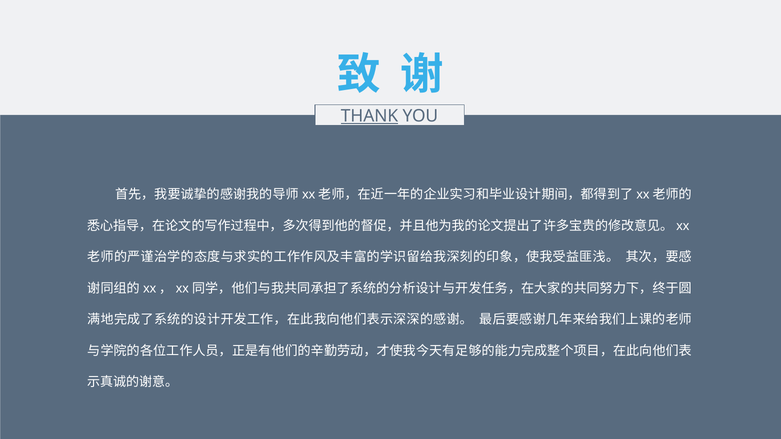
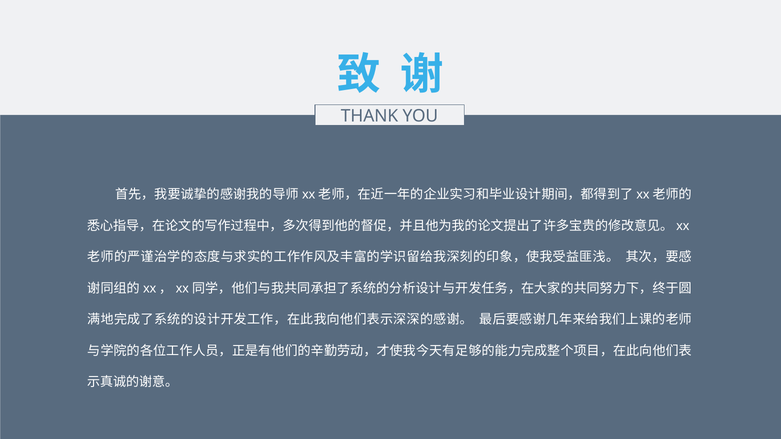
THANK underline: present -> none
